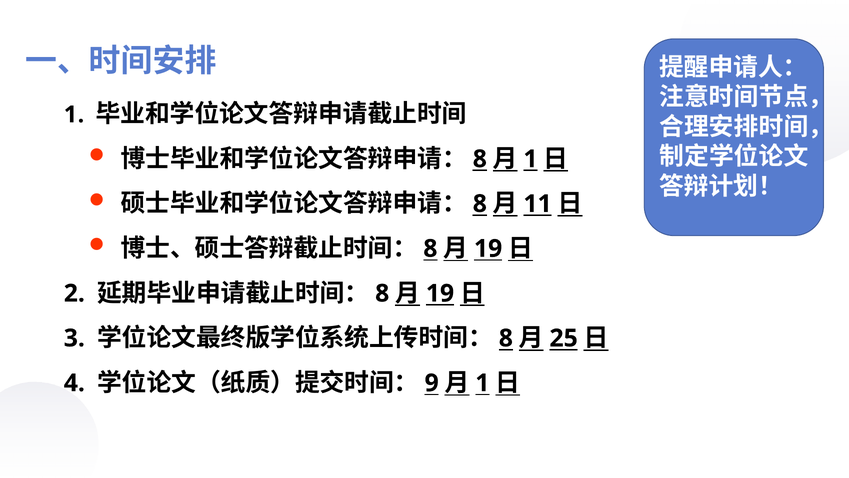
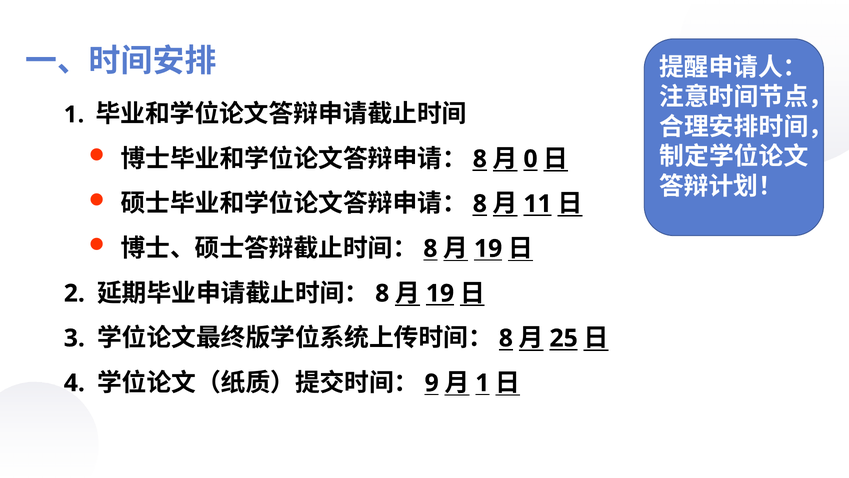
1 at (531, 159): 1 -> 0
